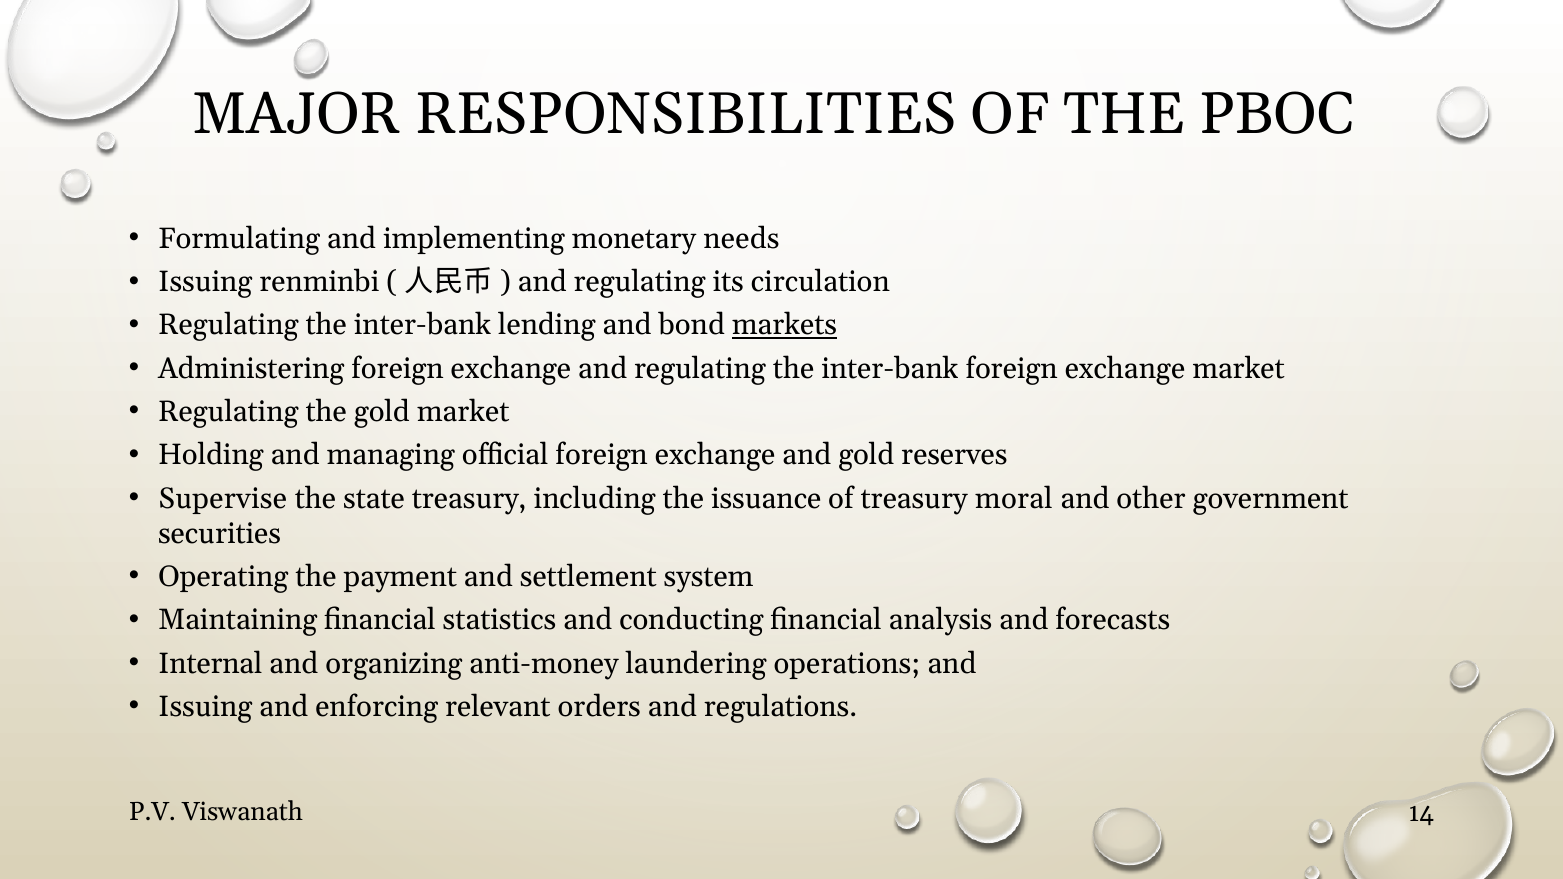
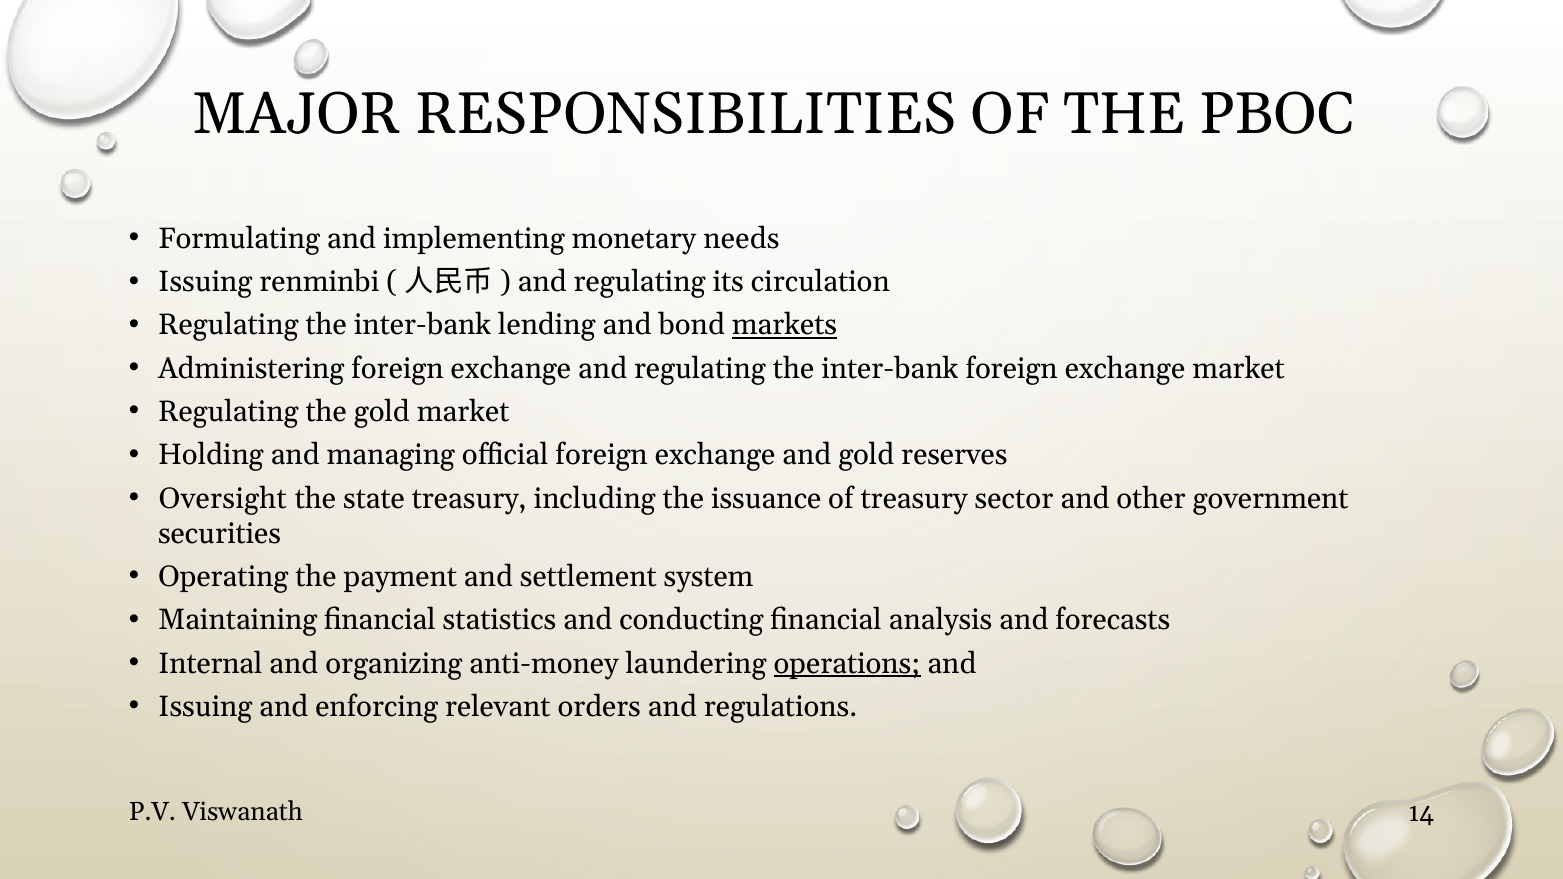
Supervise: Supervise -> Oversight
moral: moral -> sector
operations underline: none -> present
